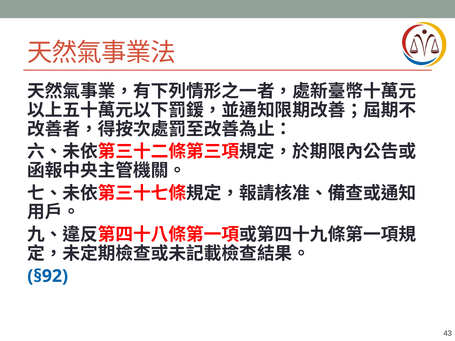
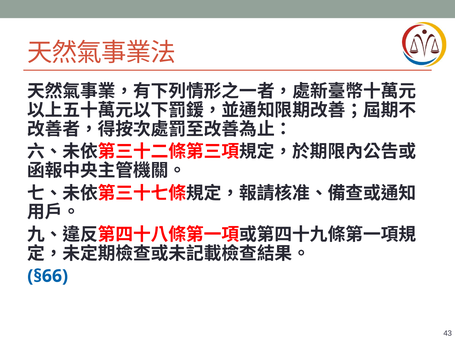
§92: §92 -> §66
